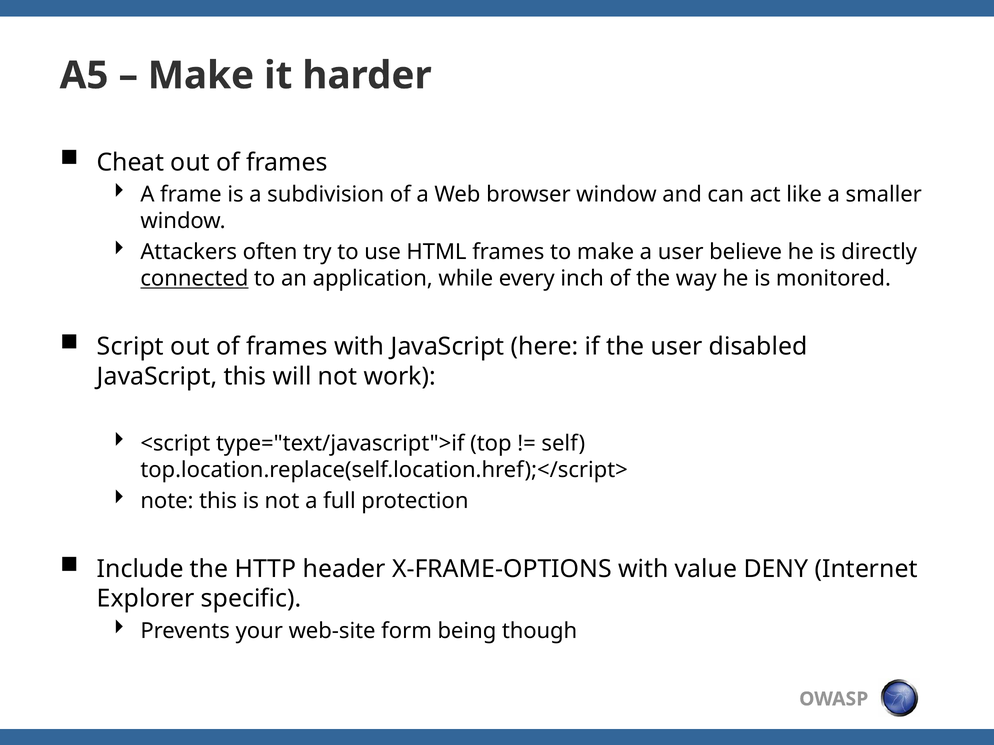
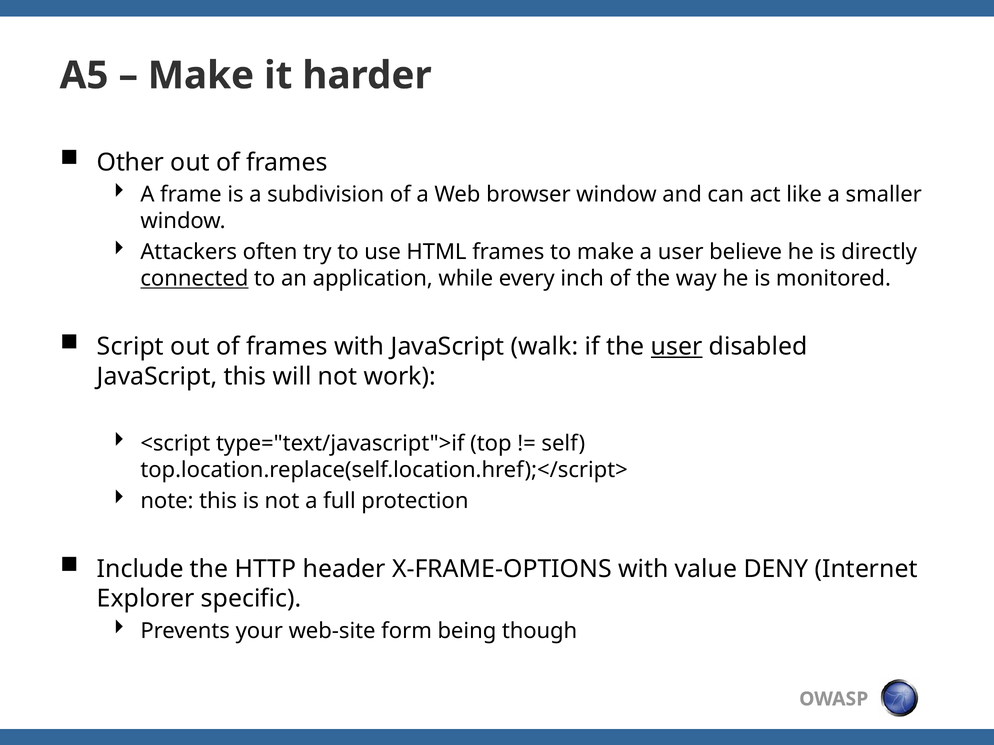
Cheat: Cheat -> Other
here: here -> walk
user at (677, 347) underline: none -> present
